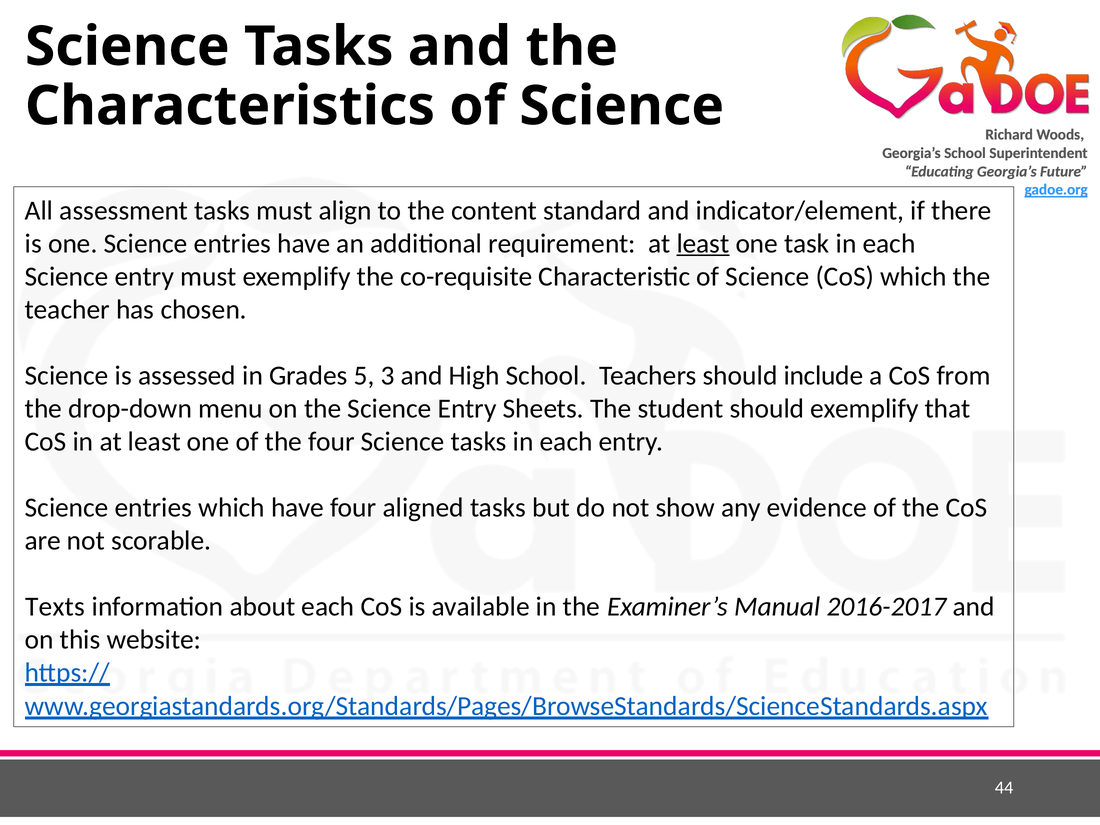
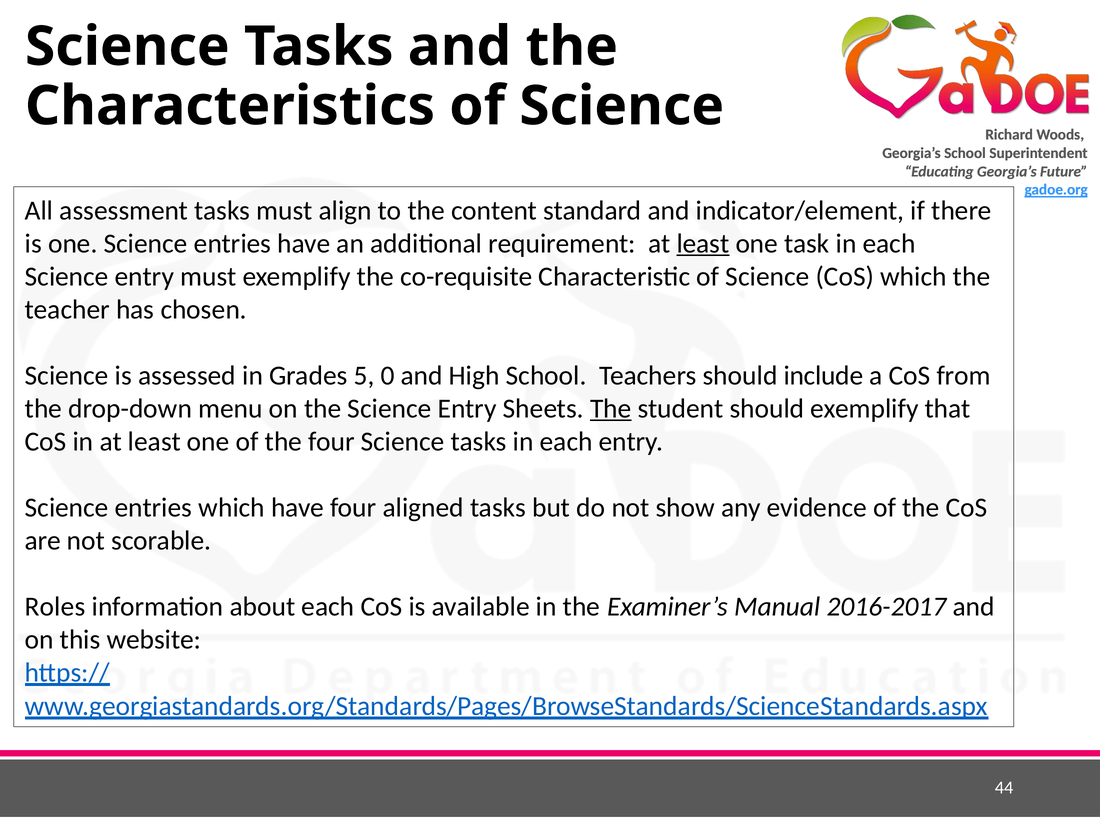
3: 3 -> 0
The at (611, 408) underline: none -> present
Texts: Texts -> Roles
